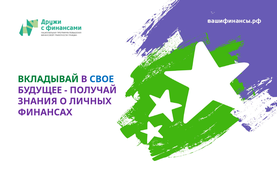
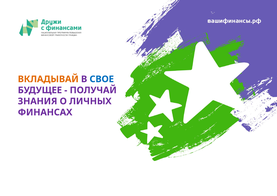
ВКЛАДЫВАЙ colour: green -> orange
